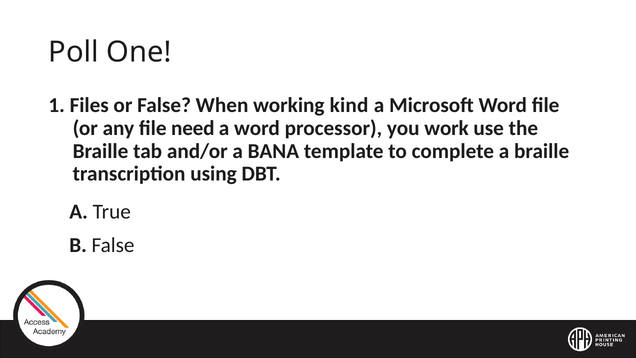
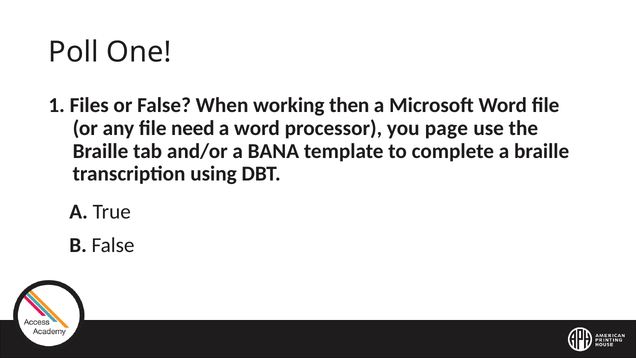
kind: kind -> then
work: work -> page
